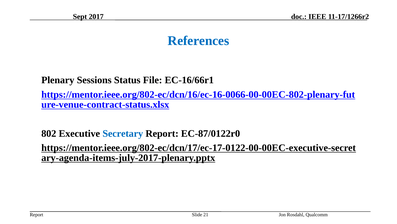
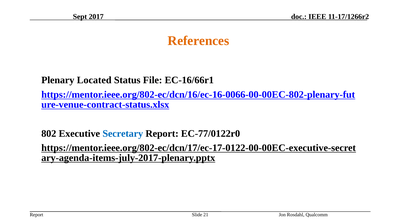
References colour: blue -> orange
Sessions: Sessions -> Located
EC-87/0122r0: EC-87/0122r0 -> EC-77/0122r0
